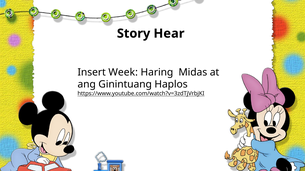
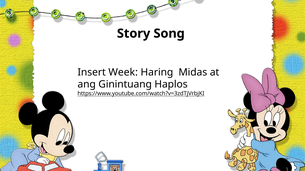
Hear: Hear -> Song
